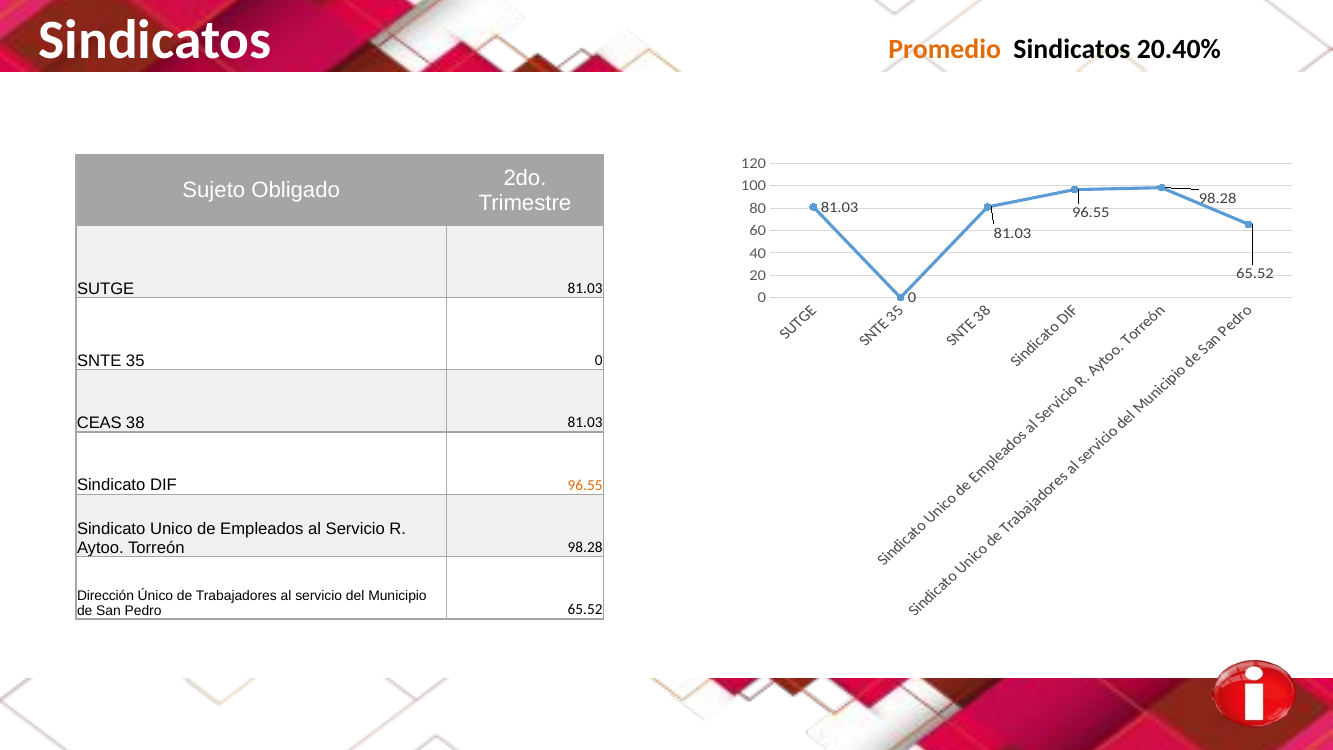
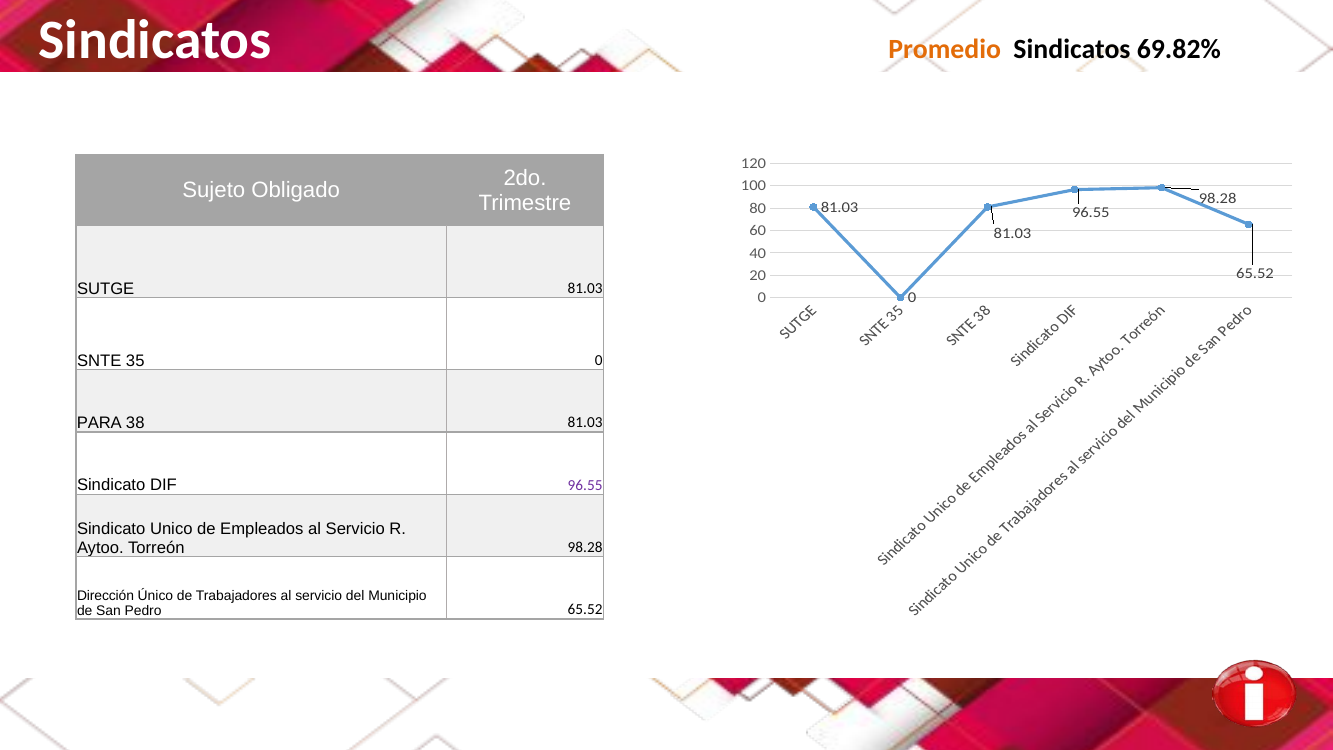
20.40%: 20.40% -> 69.82%
CEAS: CEAS -> PARA
96.55 at (585, 485) colour: orange -> purple
